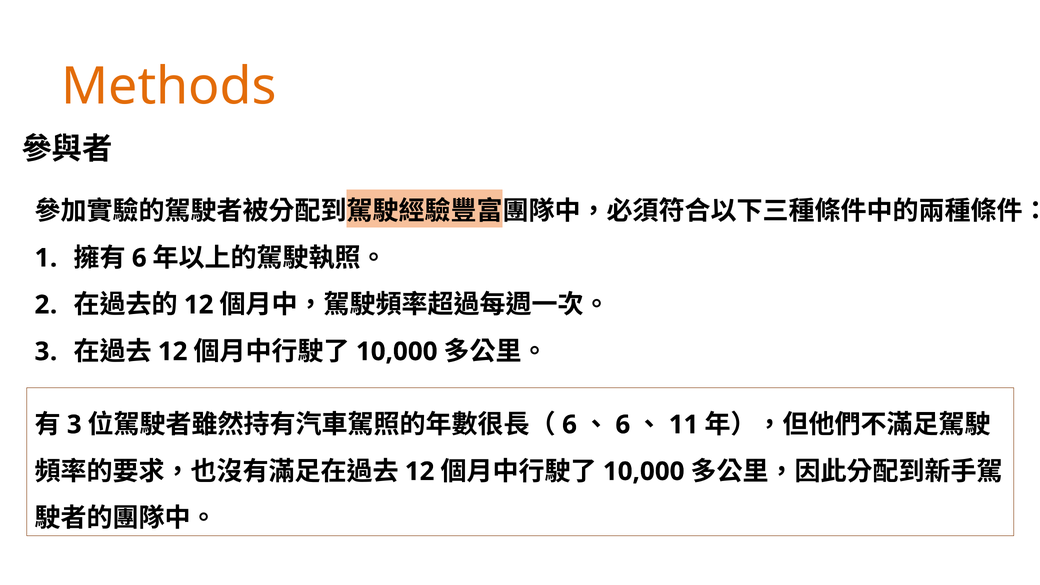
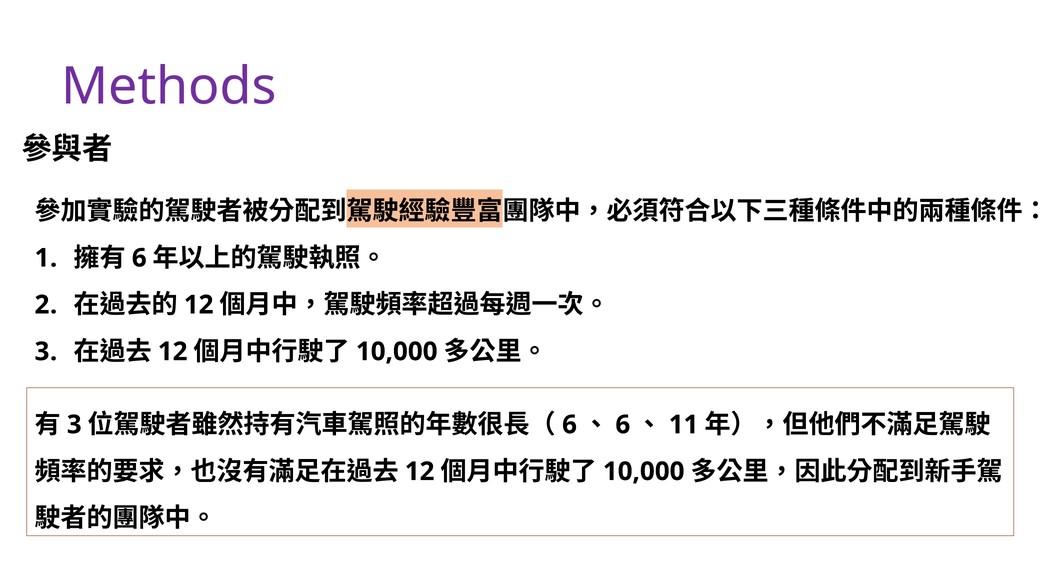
Methods colour: orange -> purple
